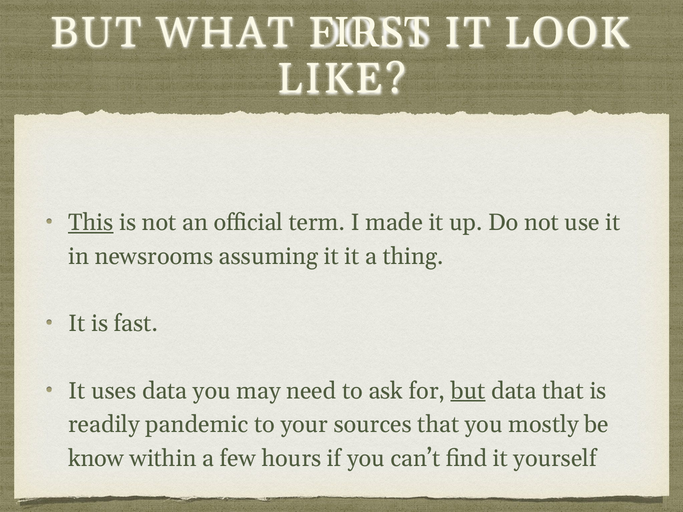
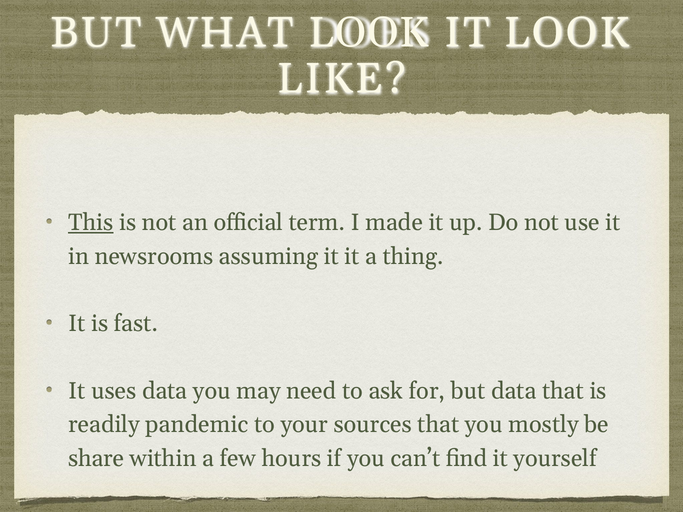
WHAT FIRST: FIRST -> LOOK
but at (468, 391) underline: present -> none
know: know -> share
